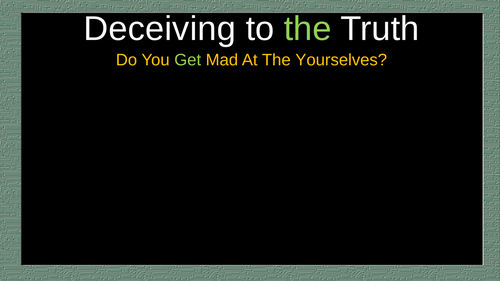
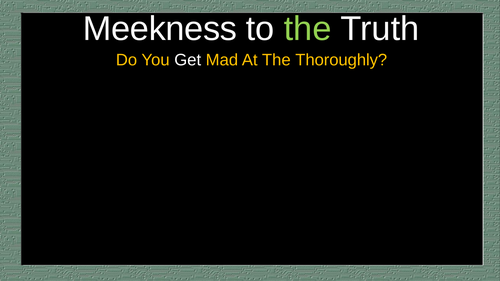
Deceiving: Deceiving -> Meekness
Get colour: light green -> white
Yourselves: Yourselves -> Thoroughly
